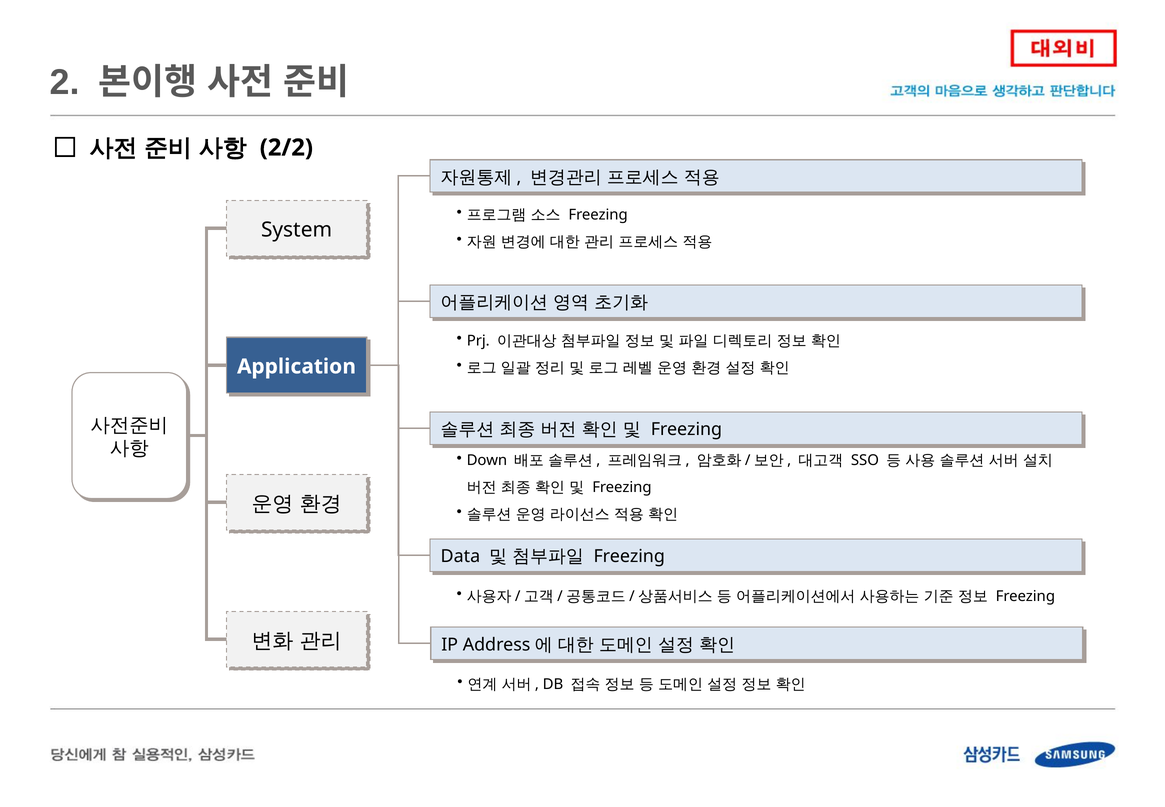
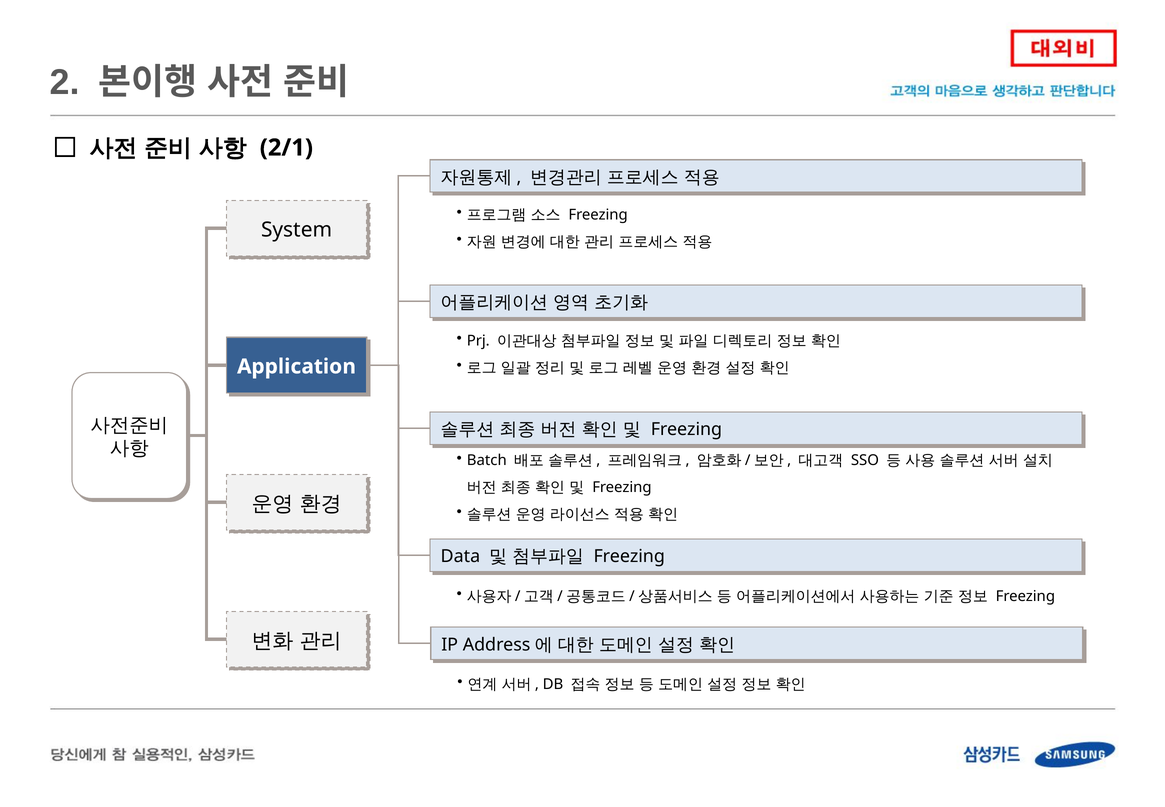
2/2: 2/2 -> 2/1
Down: Down -> Batch
